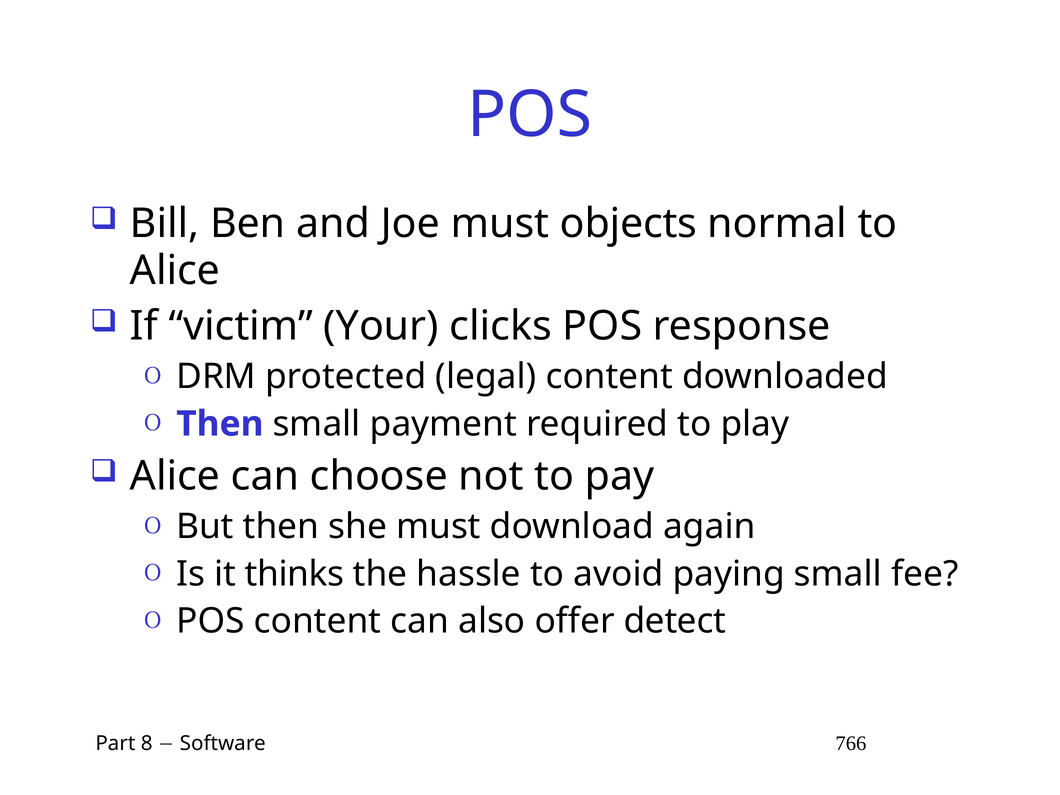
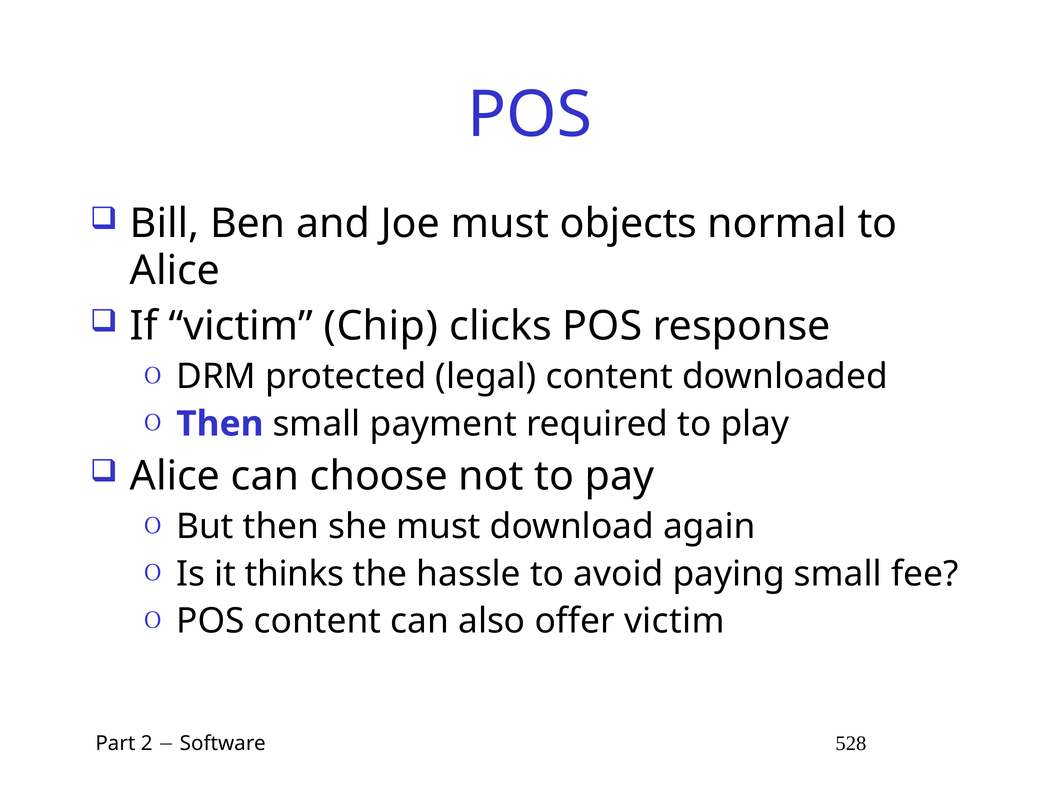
Your: Your -> Chip
offer detect: detect -> victim
8: 8 -> 2
766: 766 -> 528
